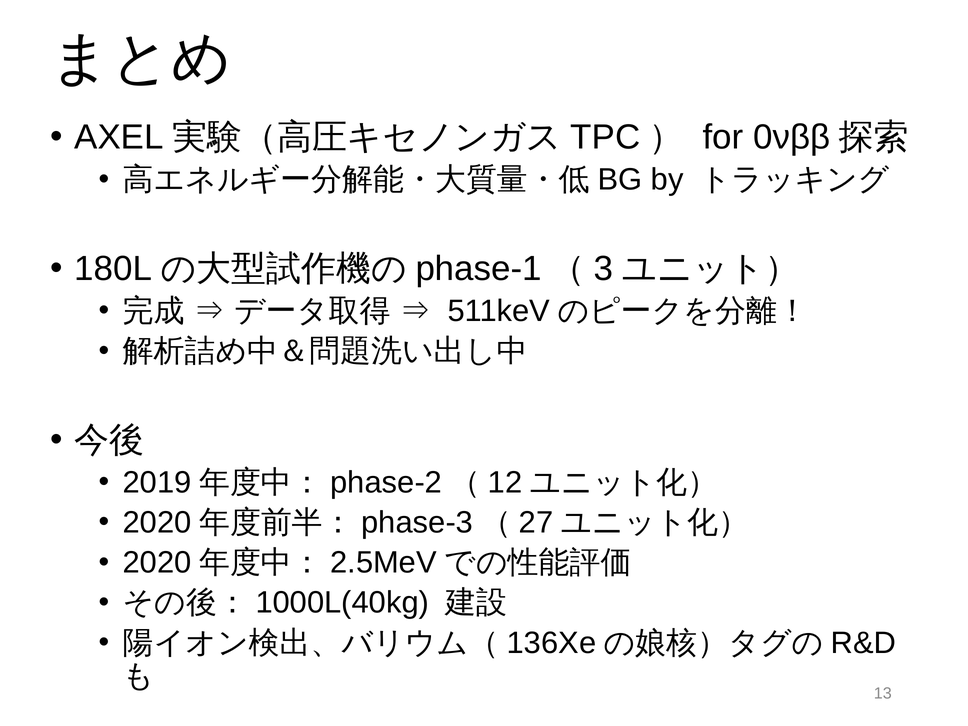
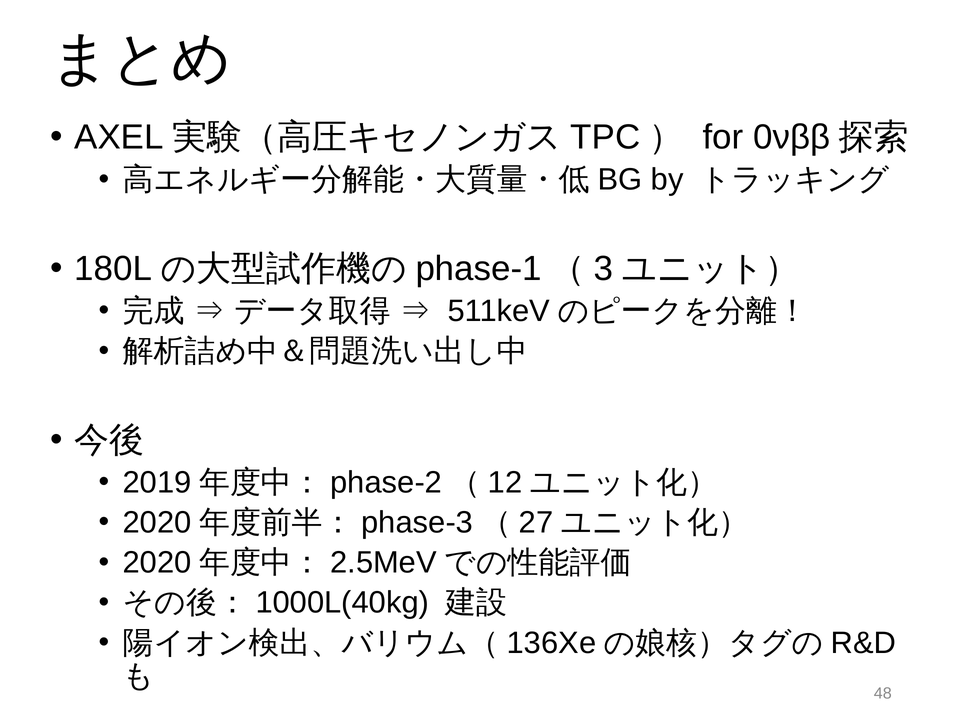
13: 13 -> 48
